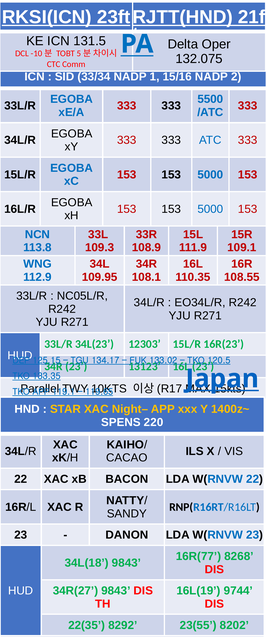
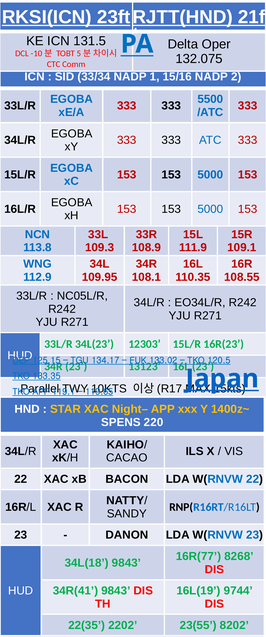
34R(27: 34R(27 -> 34R(41
8292: 8292 -> 2202
